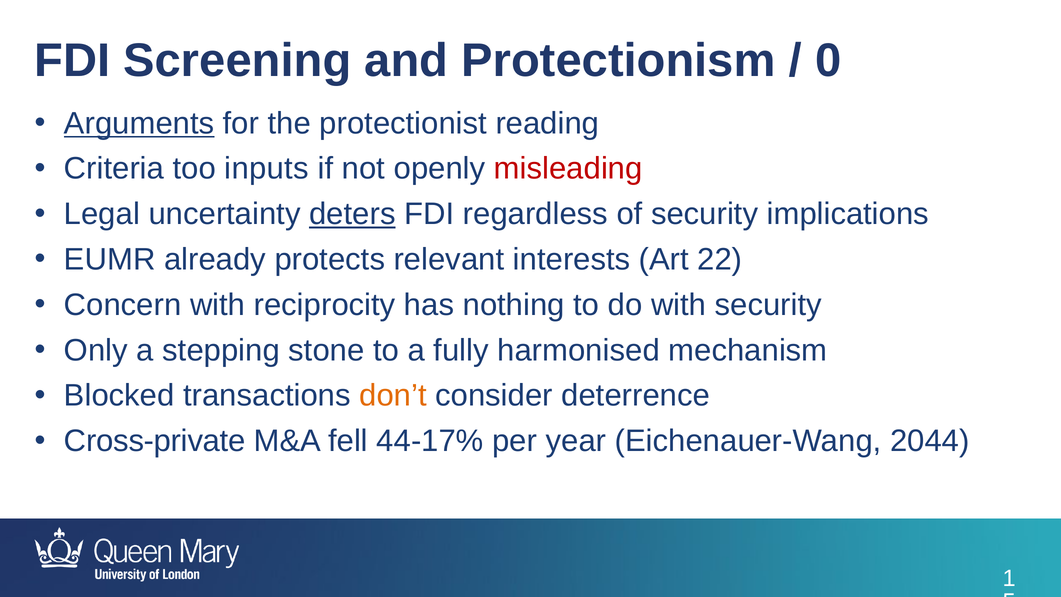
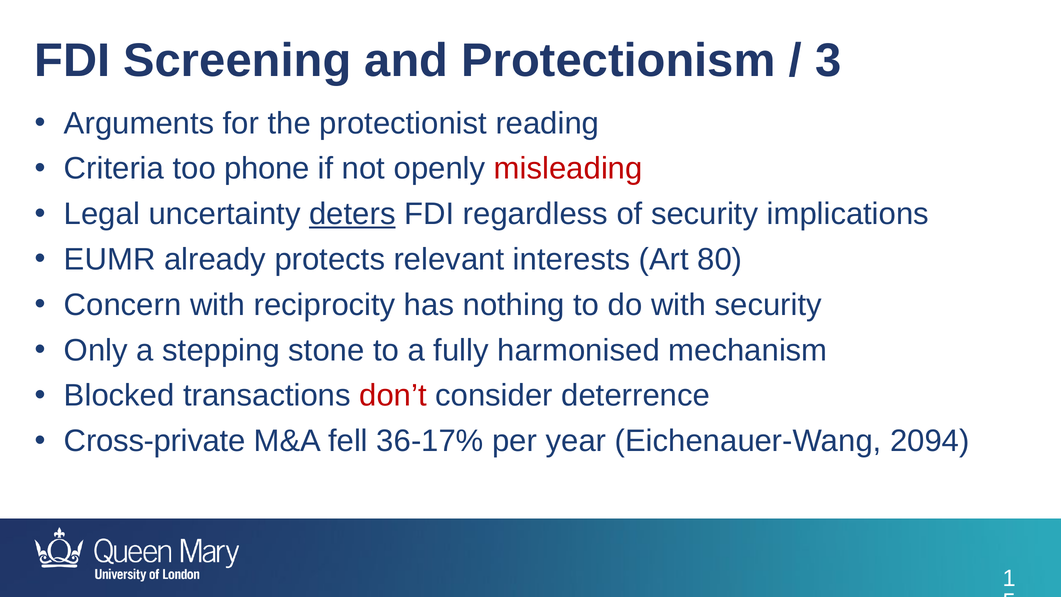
0: 0 -> 3
Arguments underline: present -> none
inputs: inputs -> phone
22: 22 -> 80
don’t colour: orange -> red
44-17%: 44-17% -> 36-17%
2044: 2044 -> 2094
